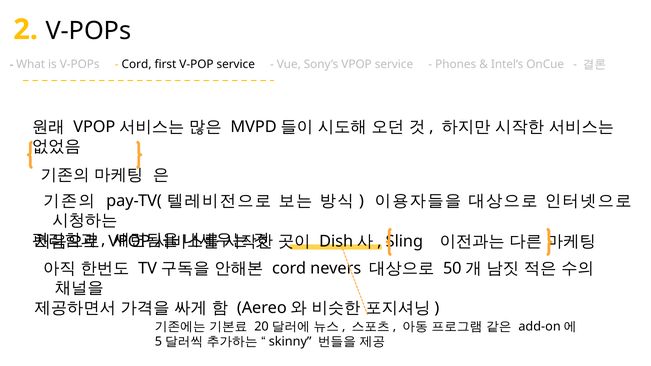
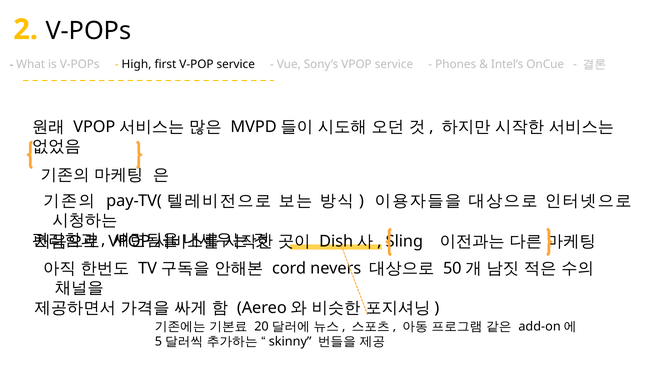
Cord at (137, 64): Cord -> High
